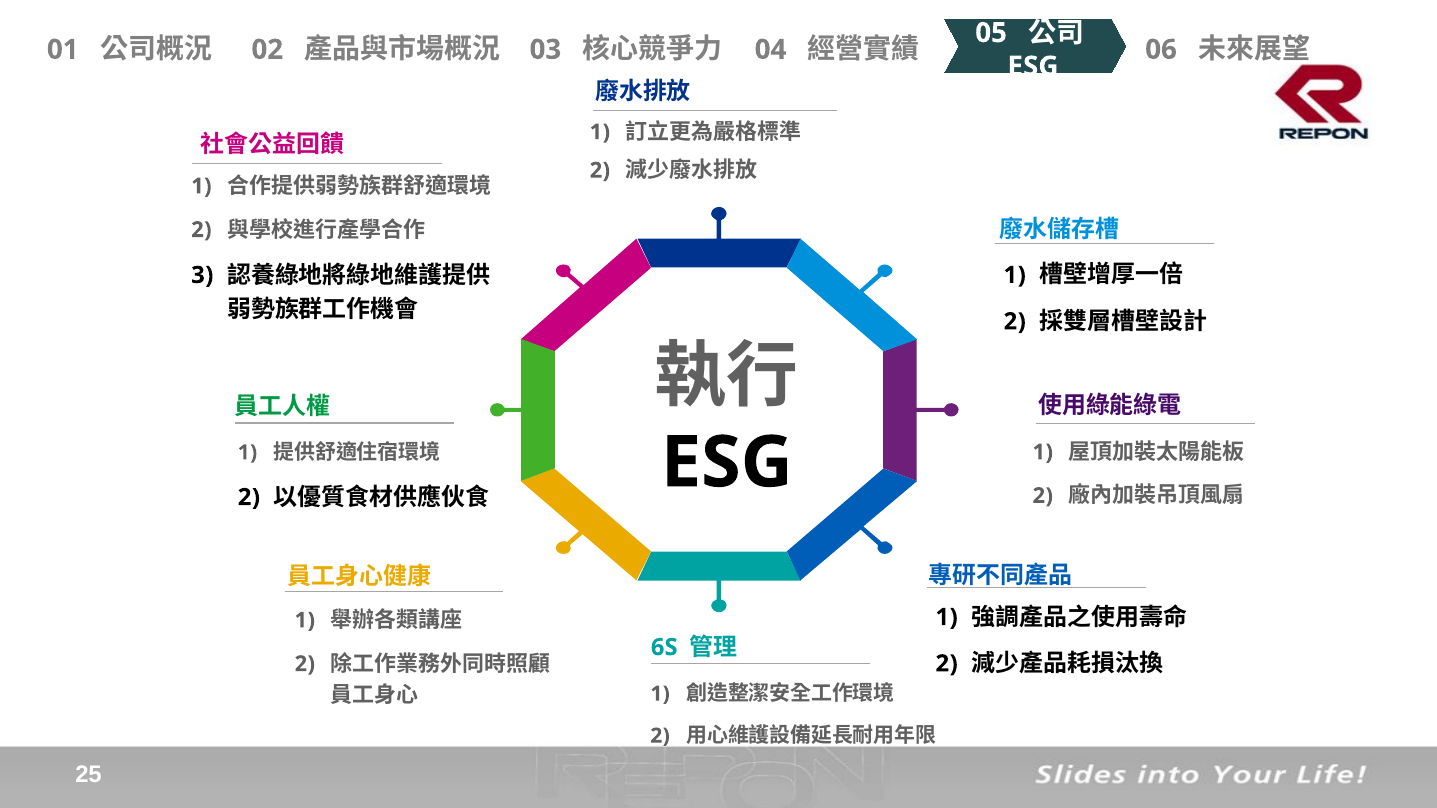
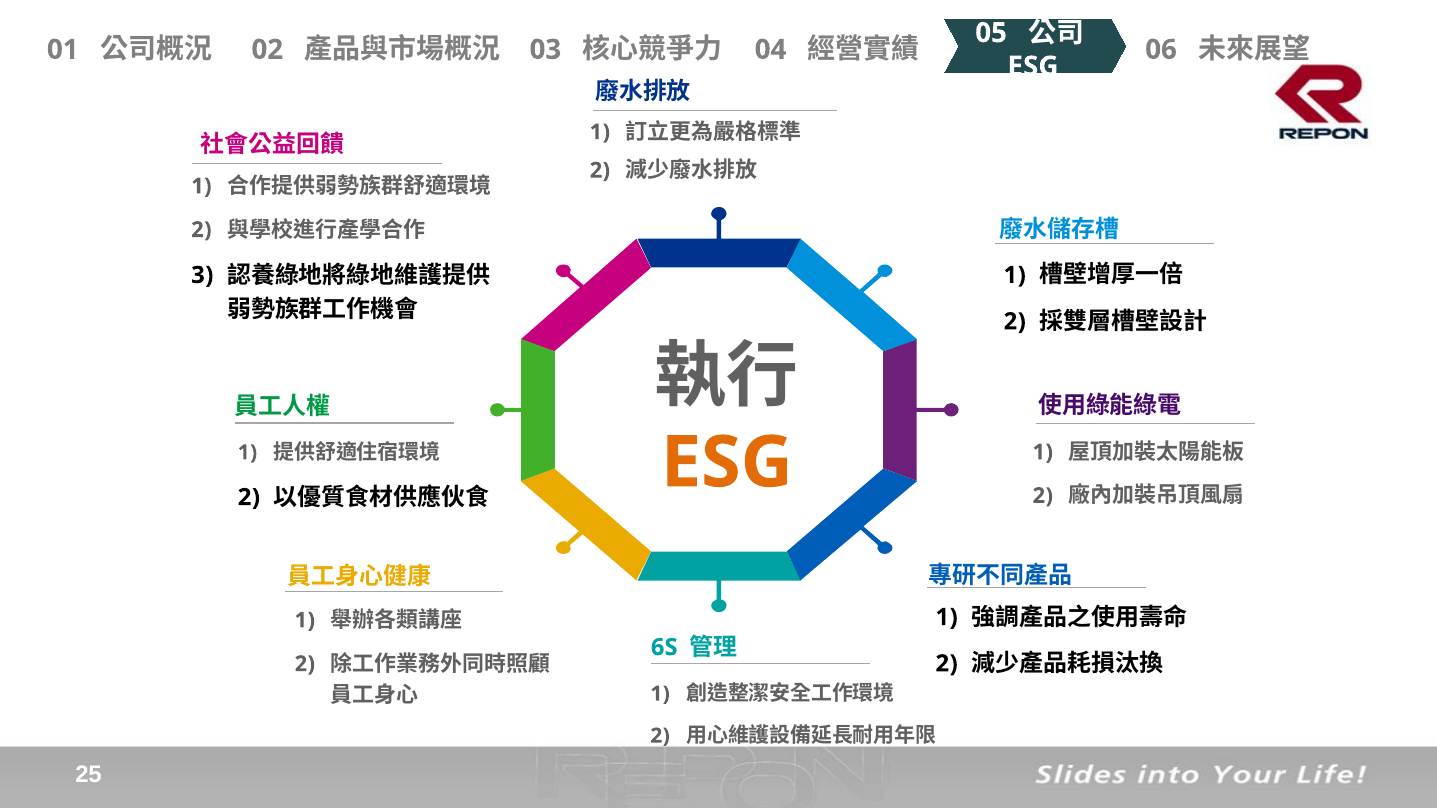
ESG at (727, 463) colour: black -> orange
